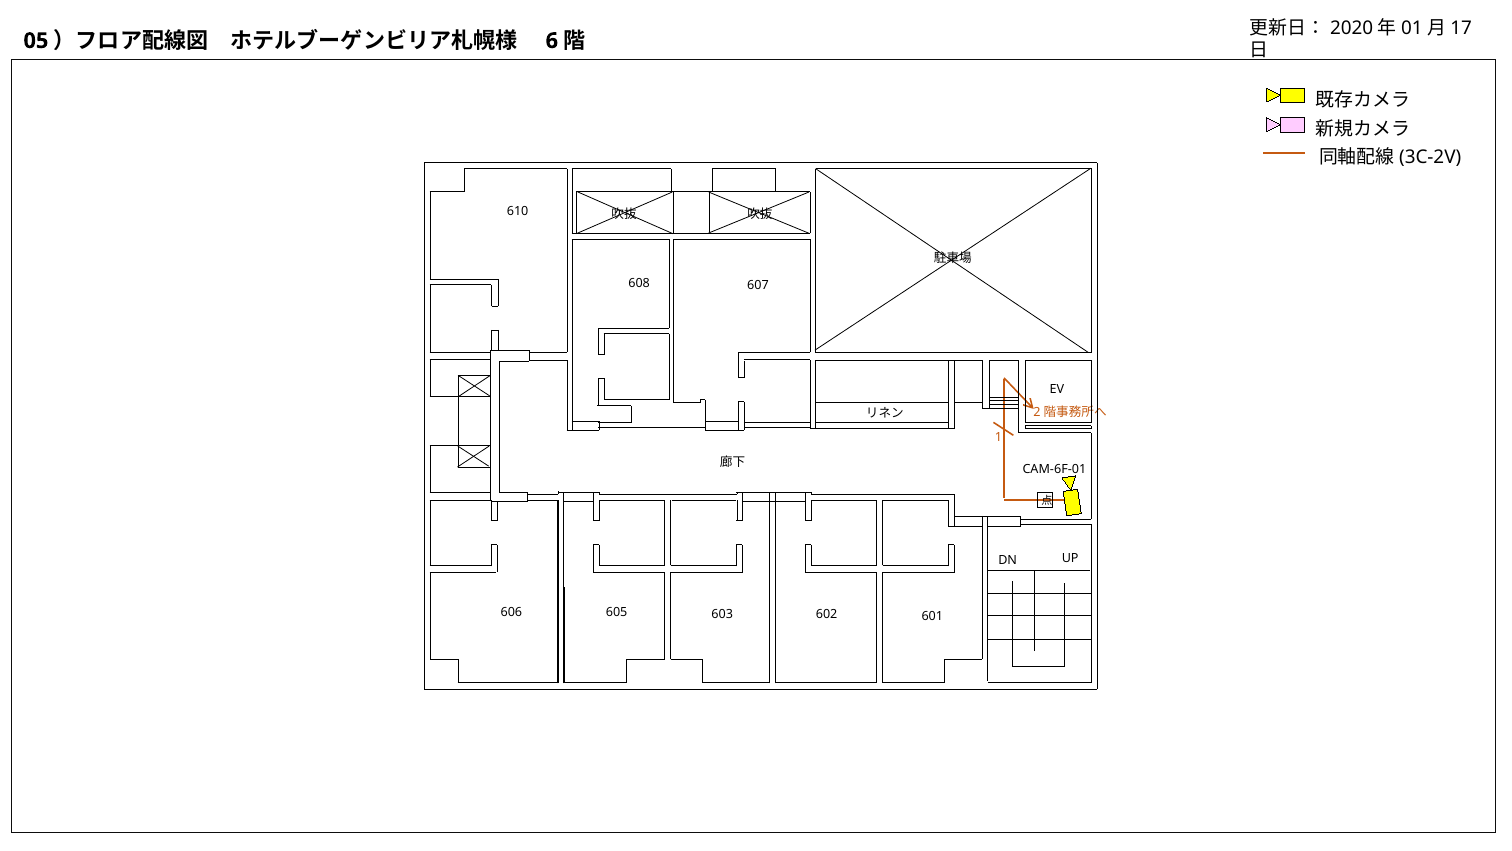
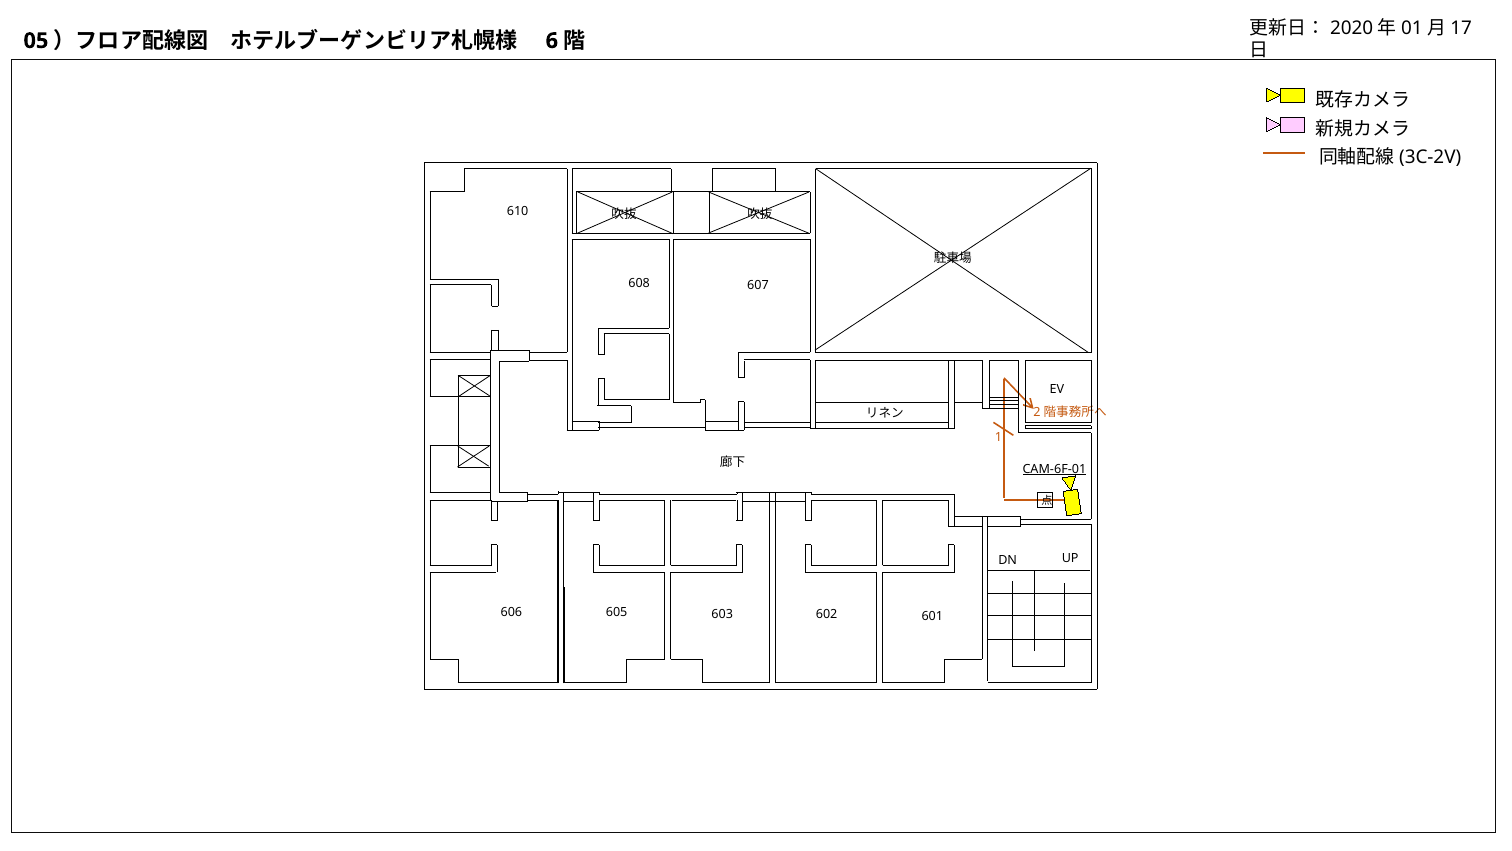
CAM-6F-01 underline: none -> present
